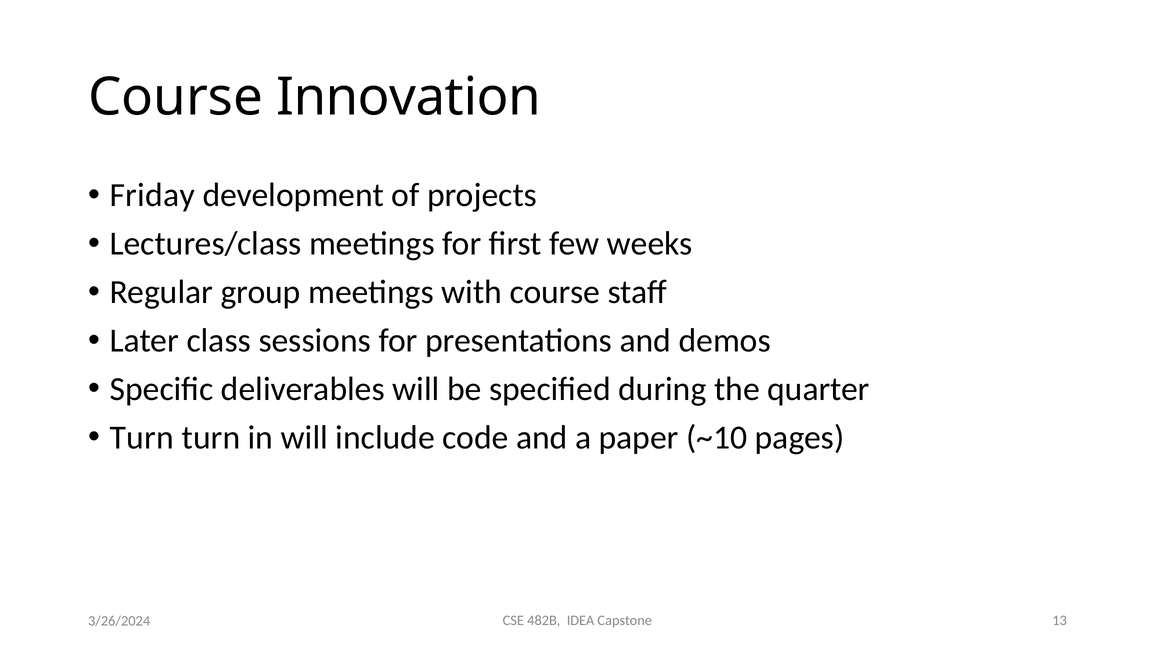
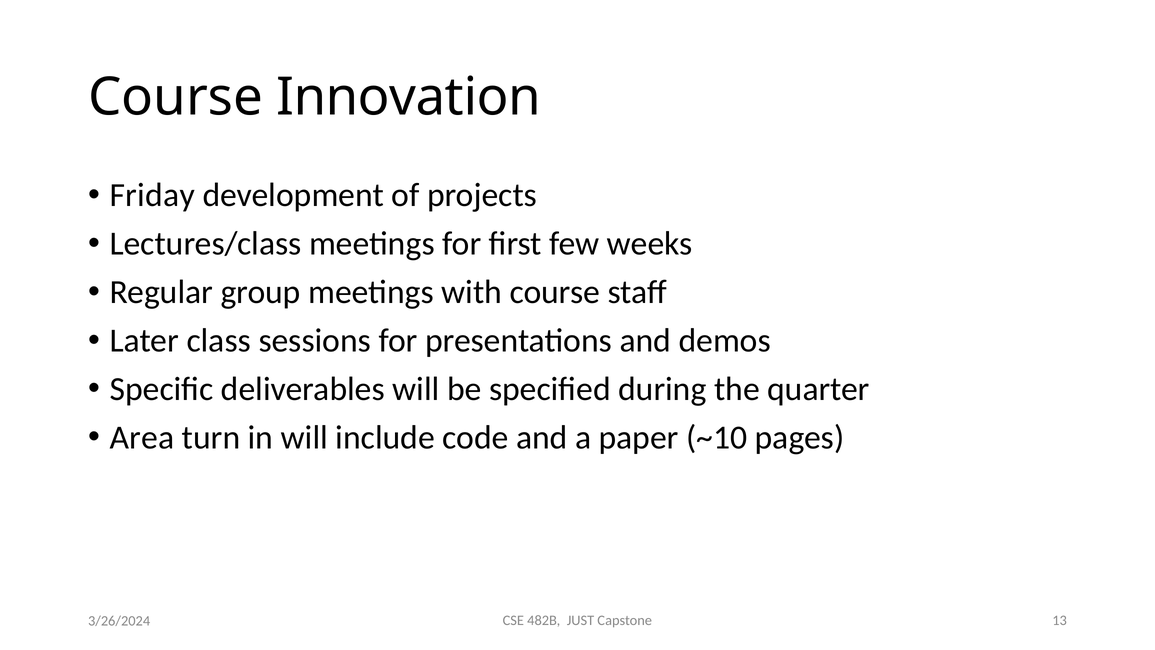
Turn at (142, 437): Turn -> Area
IDEA: IDEA -> JUST
